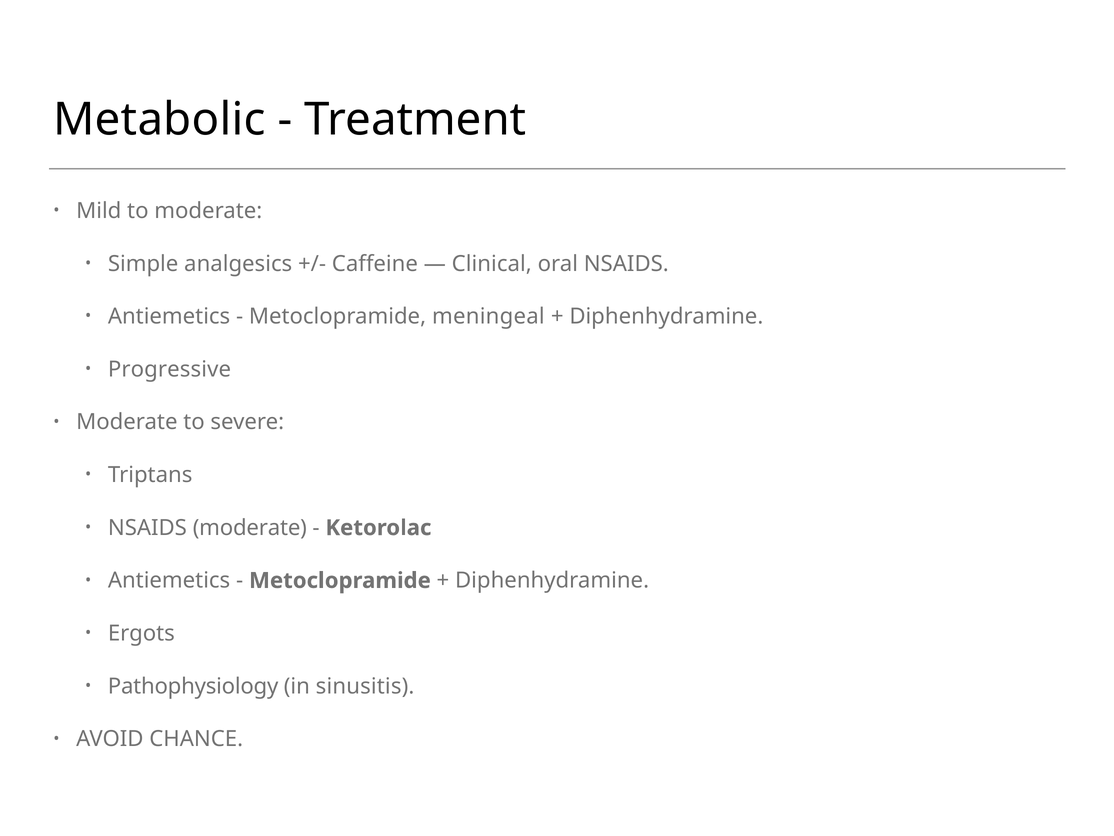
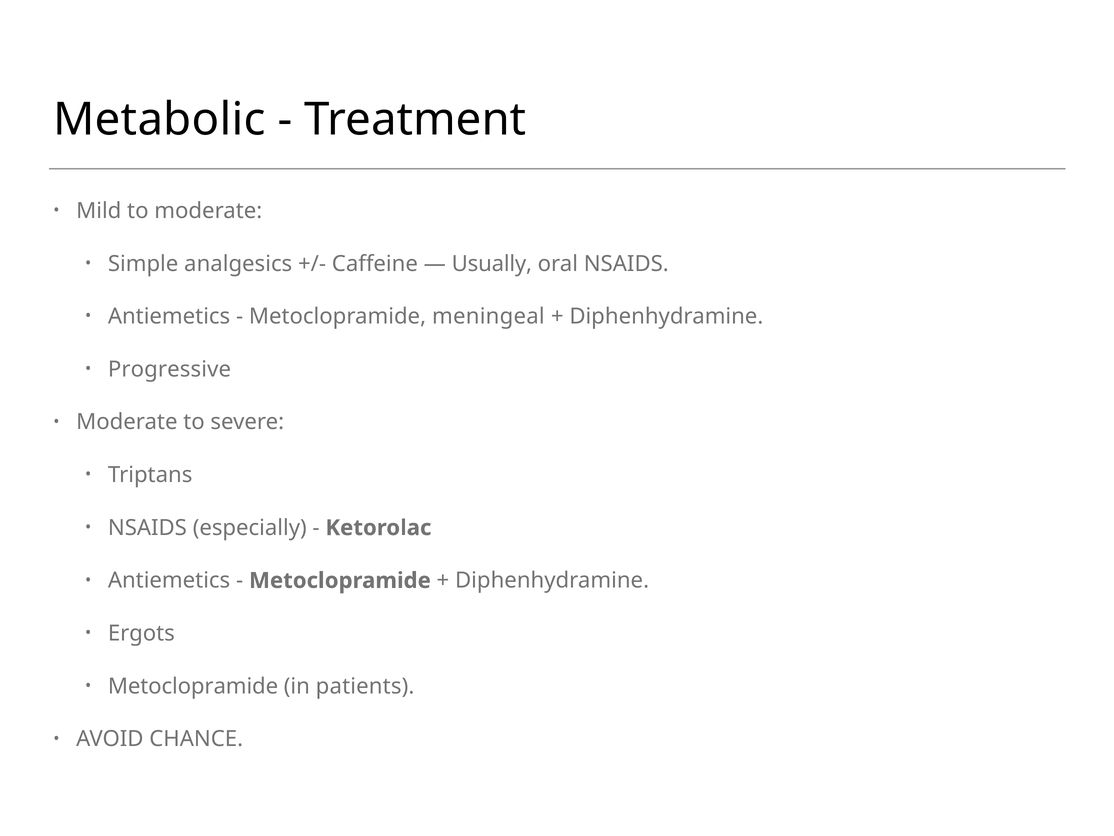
Clinical: Clinical -> Usually
NSAIDS moderate: moderate -> especially
Pathophysiology at (193, 686): Pathophysiology -> Metoclopramide
sinusitis: sinusitis -> patients
